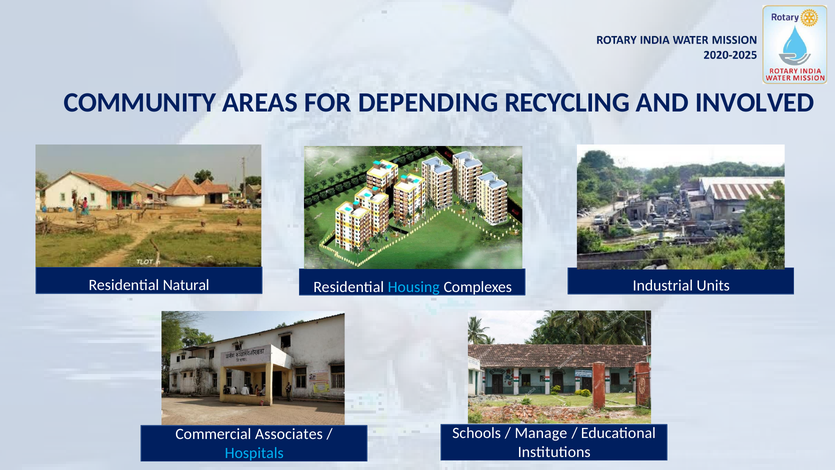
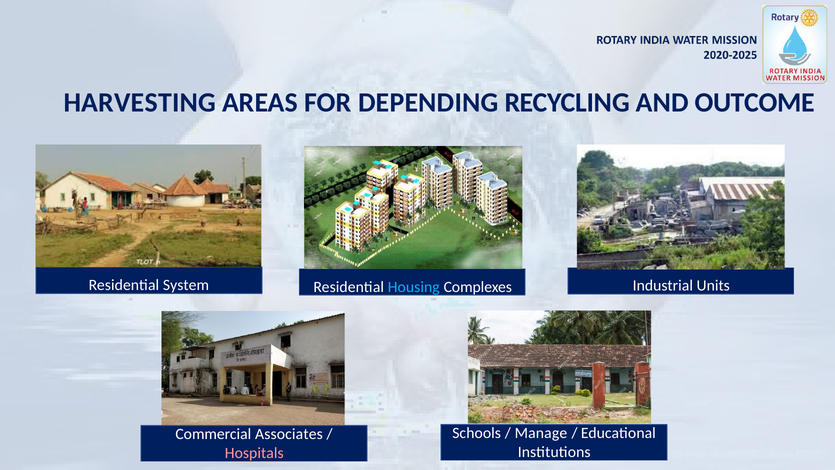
COMMUNITY: COMMUNITY -> HARVESTING
INVOLVED: INVOLVED -> OUTCOME
Natural: Natural -> System
Hospitals colour: light blue -> pink
